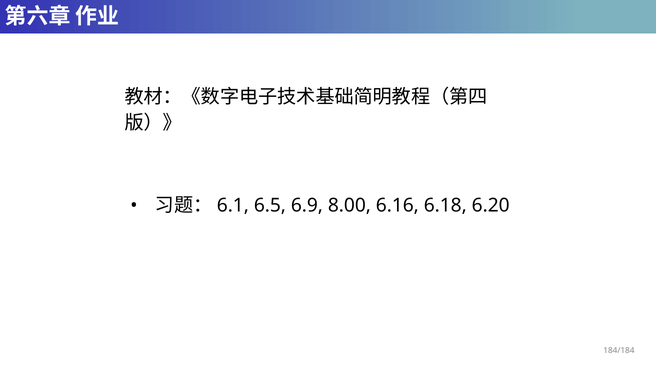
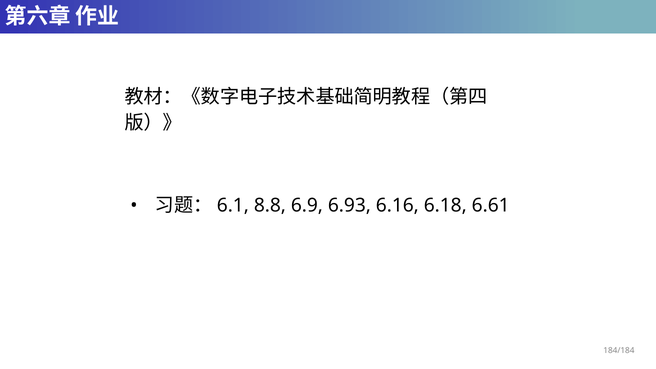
6.5: 6.5 -> 8.8
8.00: 8.00 -> 6.93
6.20: 6.20 -> 6.61
